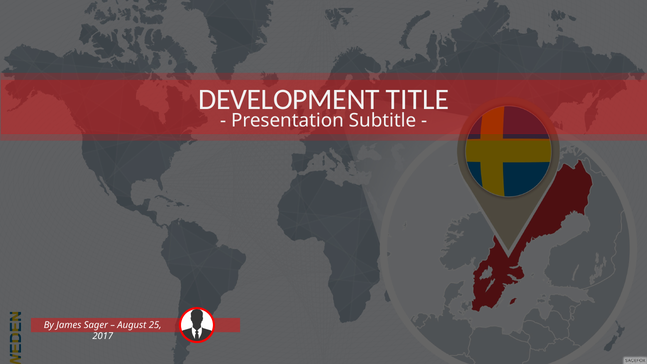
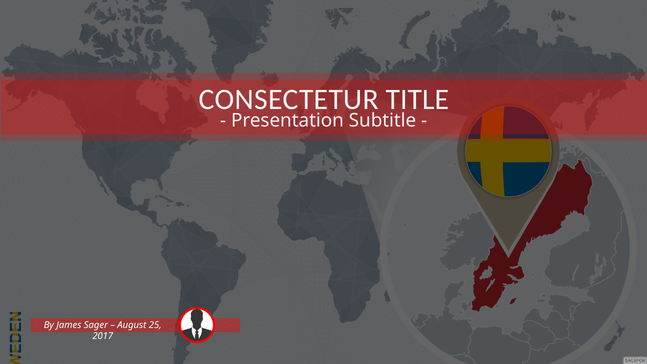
DEVELOPMENT: DEVELOPMENT -> CONSECTETUR
